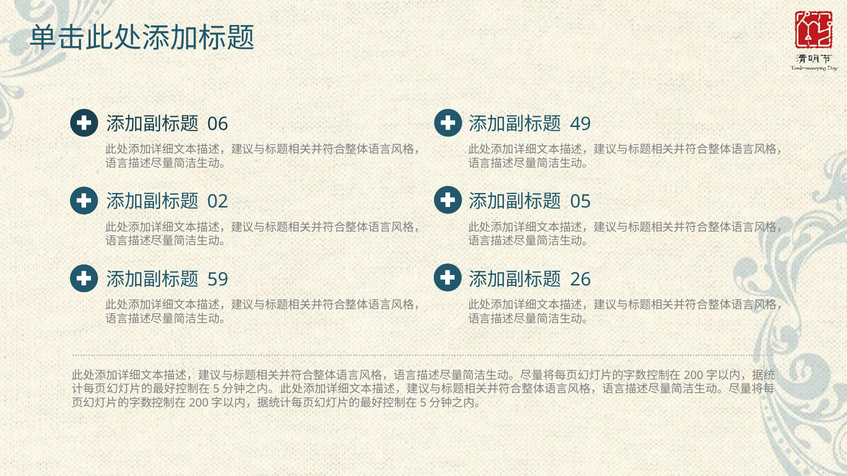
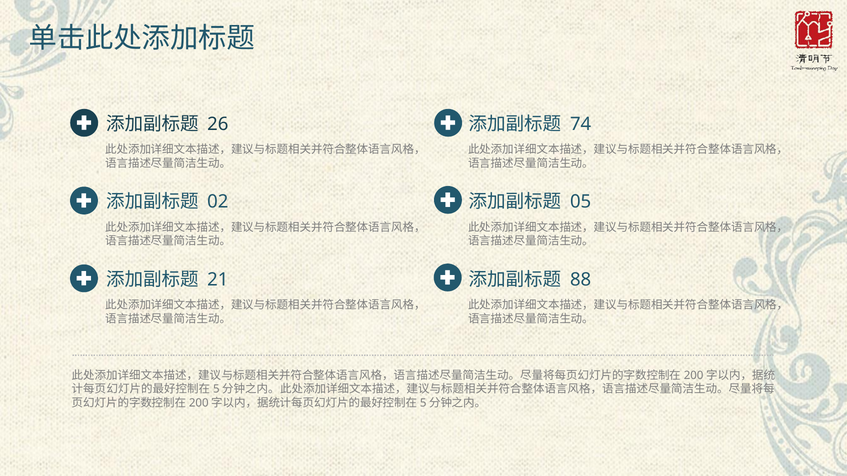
06: 06 -> 26
49: 49 -> 74
59: 59 -> 21
26: 26 -> 88
